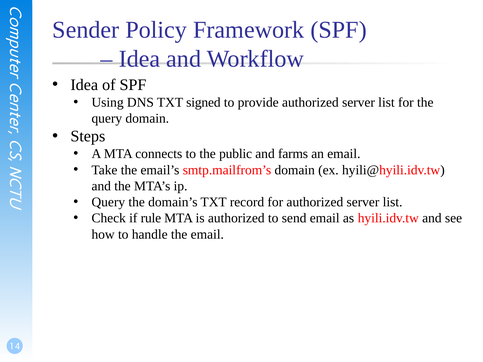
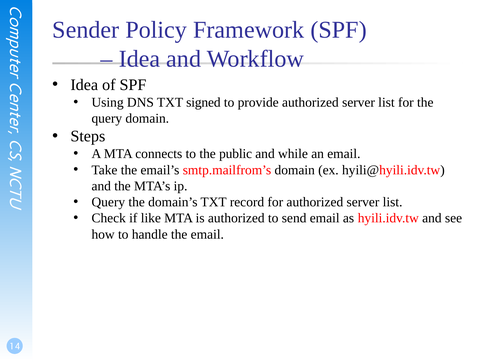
farms: farms -> while
rule: rule -> like
